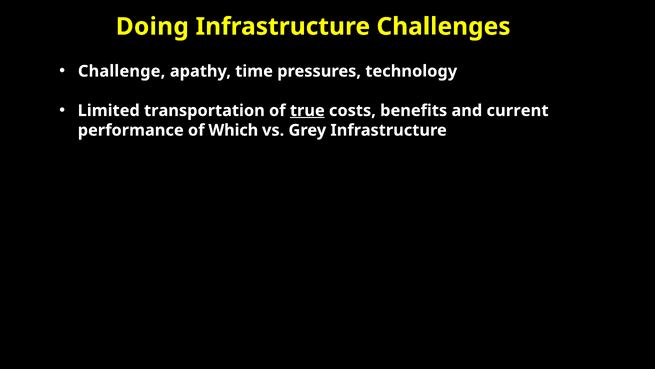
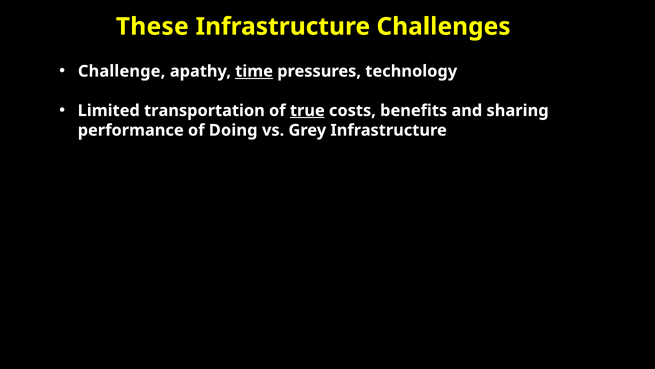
Doing: Doing -> These
time underline: none -> present
current: current -> sharing
Which: Which -> Doing
